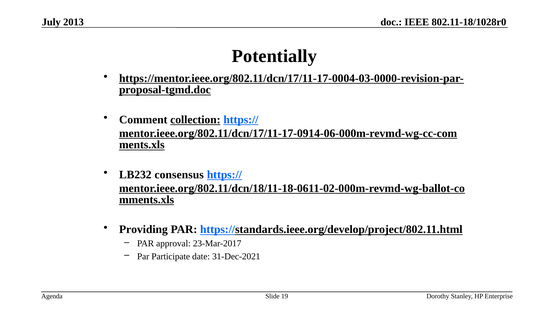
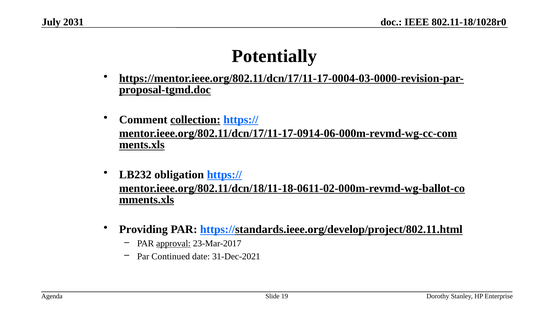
2013: 2013 -> 2031
consensus: consensus -> obligation
approval underline: none -> present
Participate: Participate -> Continued
